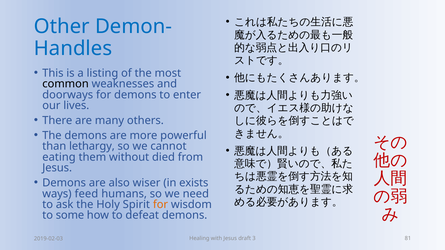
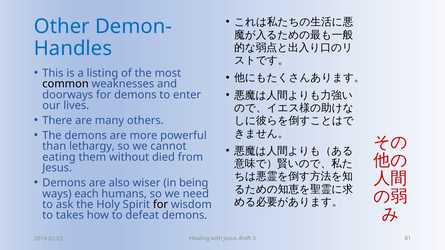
exists: exists -> being
feed: feed -> each
for at (161, 205) colour: orange -> black
some: some -> takes
